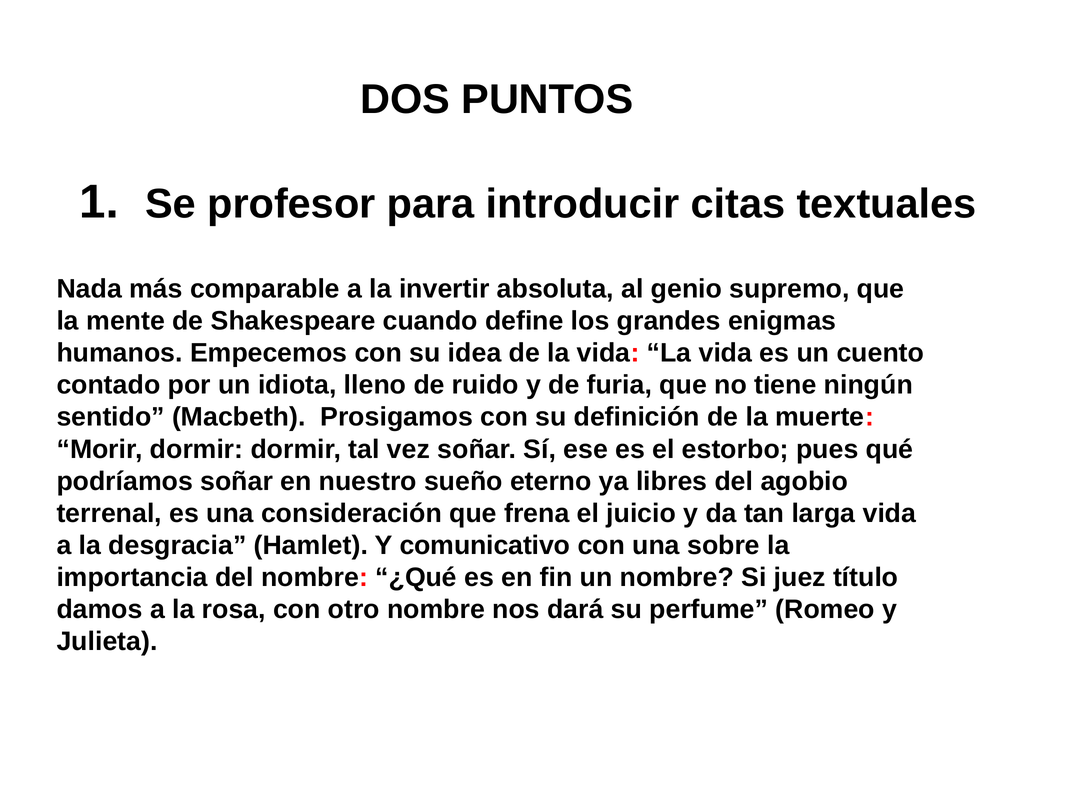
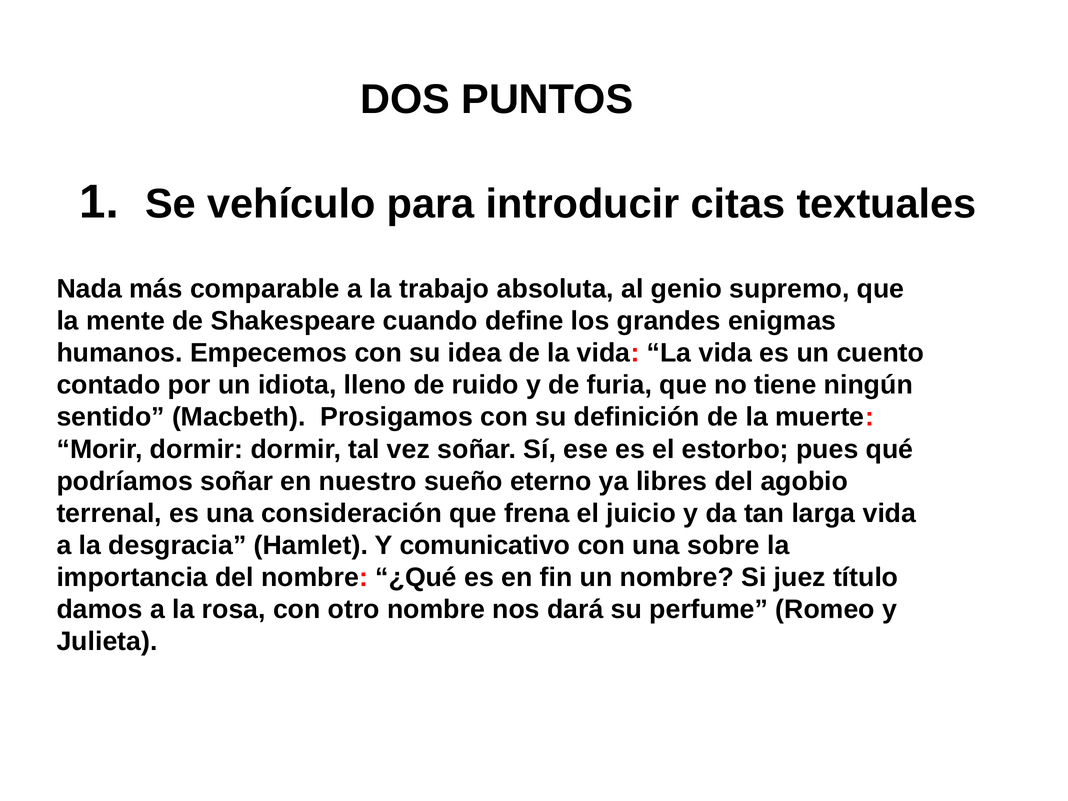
profesor: profesor -> vehículo
invertir: invertir -> trabajo
